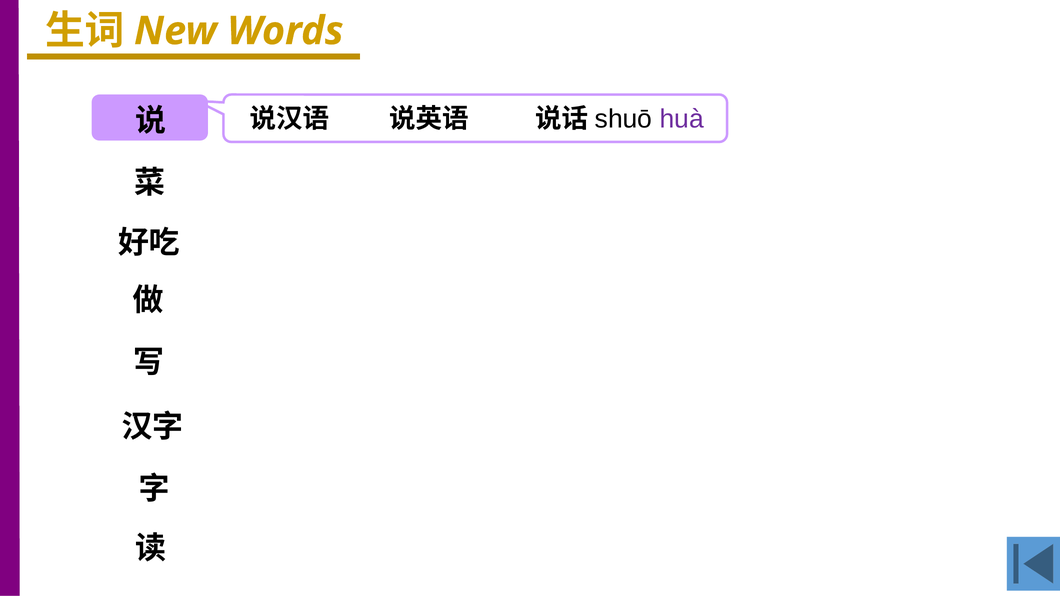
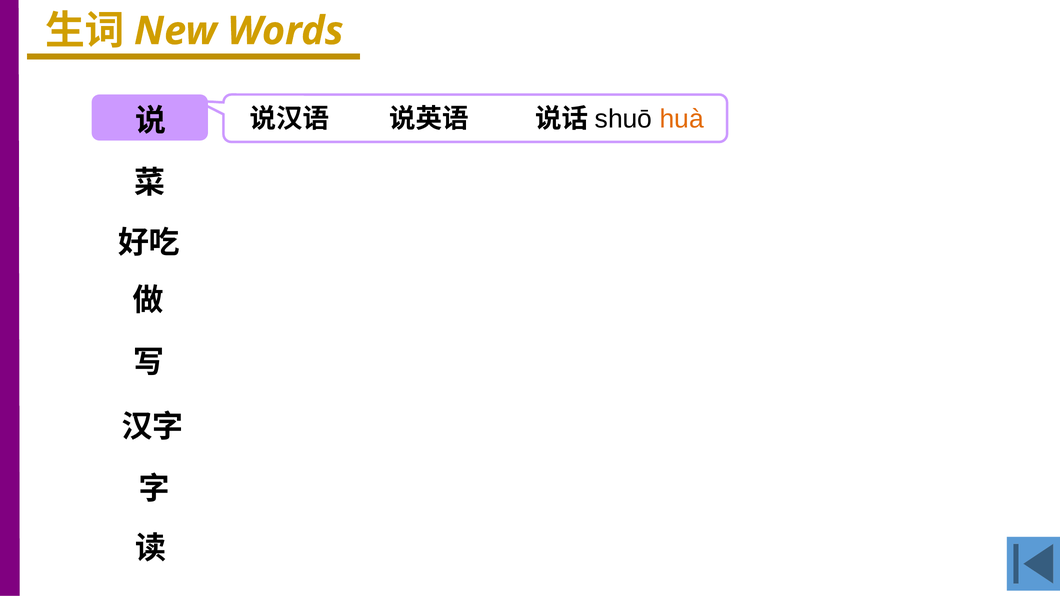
huà colour: purple -> orange
